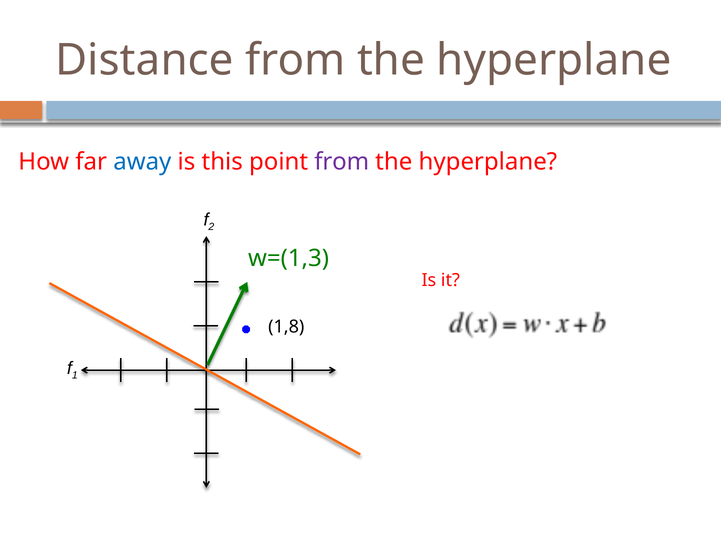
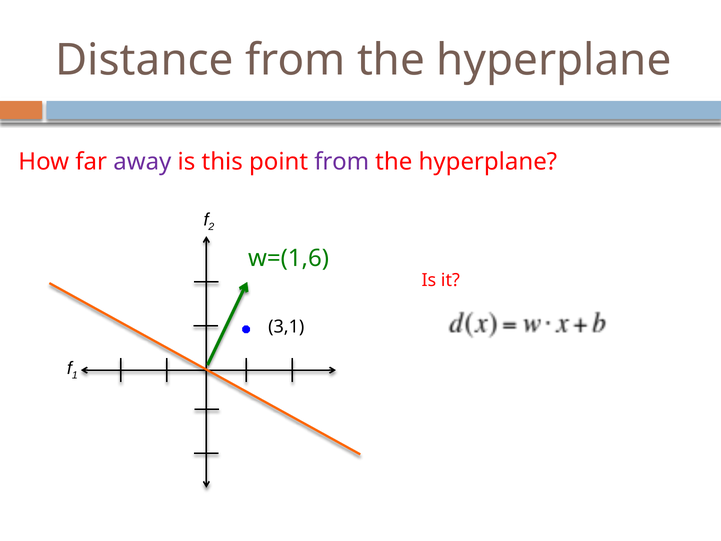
away colour: blue -> purple
w=(1,3: w=(1,3 -> w=(1,6
1,8: 1,8 -> 3,1
